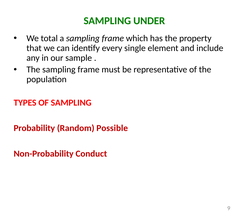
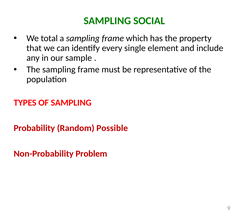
UNDER: UNDER -> SOCIAL
Conduct: Conduct -> Problem
